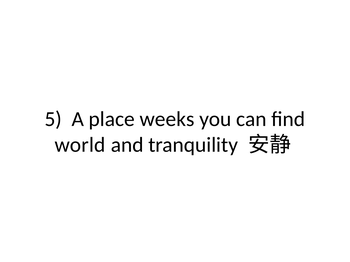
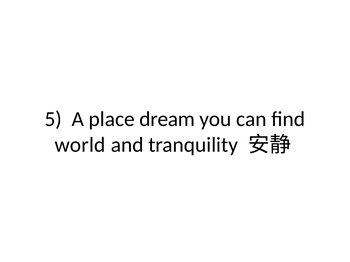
weeks: weeks -> dream
